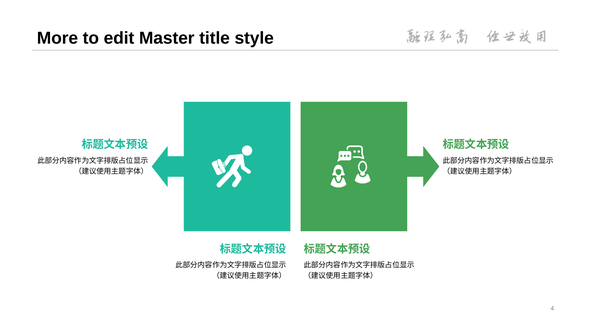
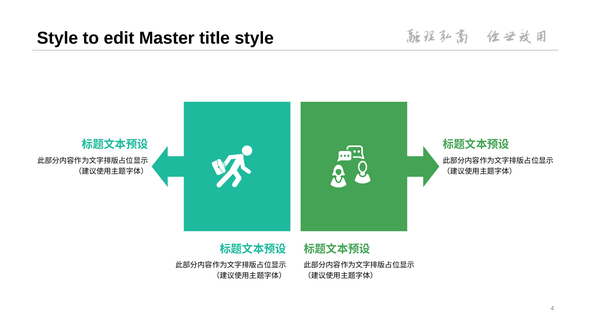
More at (57, 38): More -> Style
